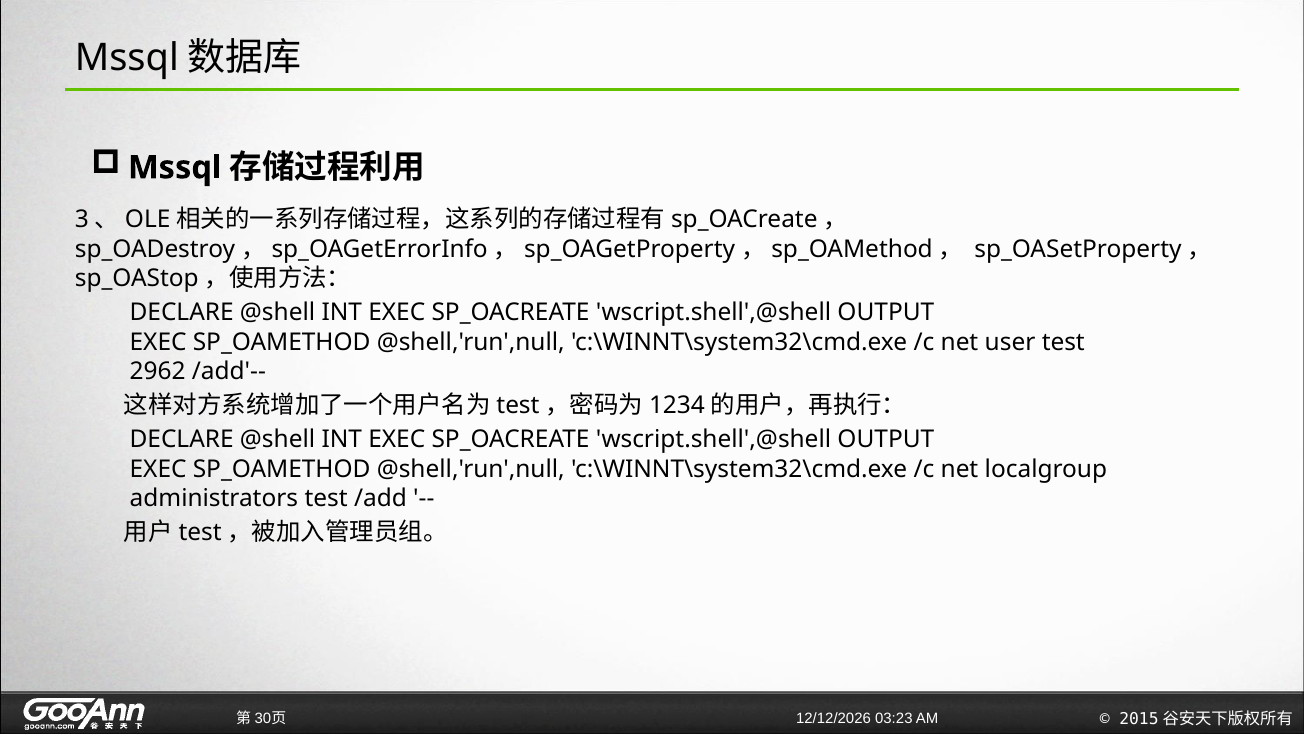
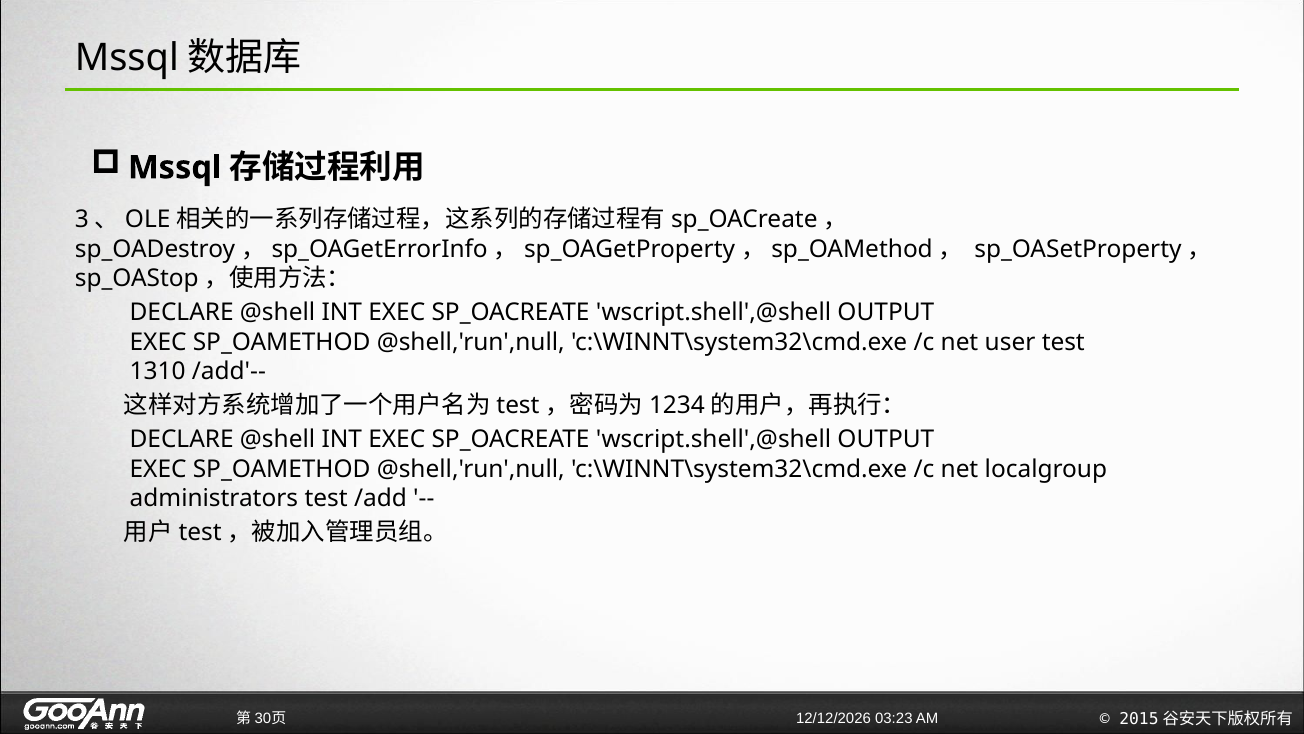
2962: 2962 -> 1310
